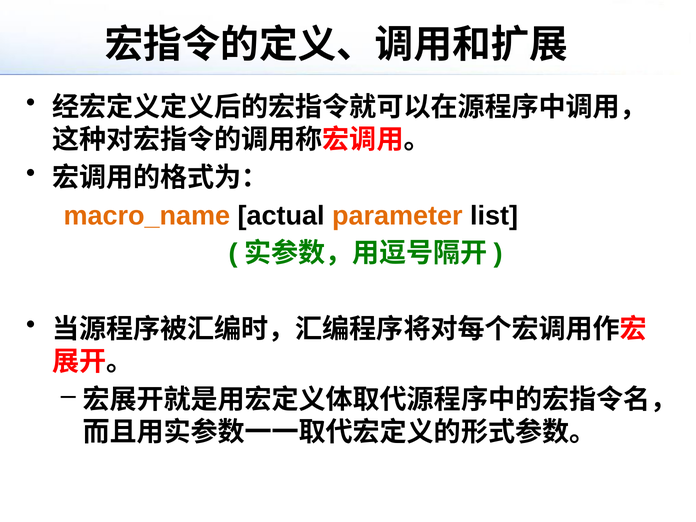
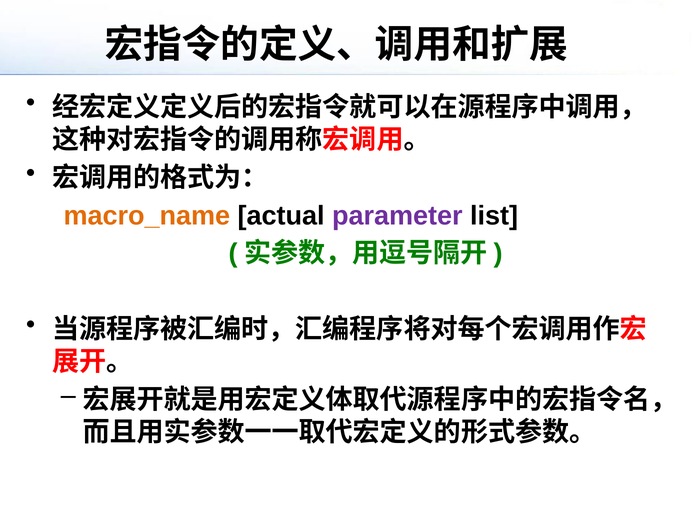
parameter colour: orange -> purple
